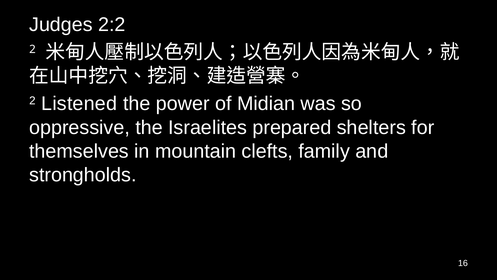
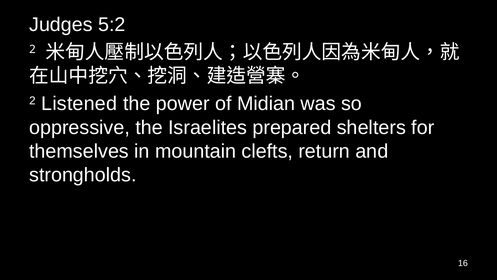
2:2: 2:2 -> 5:2
family: family -> return
